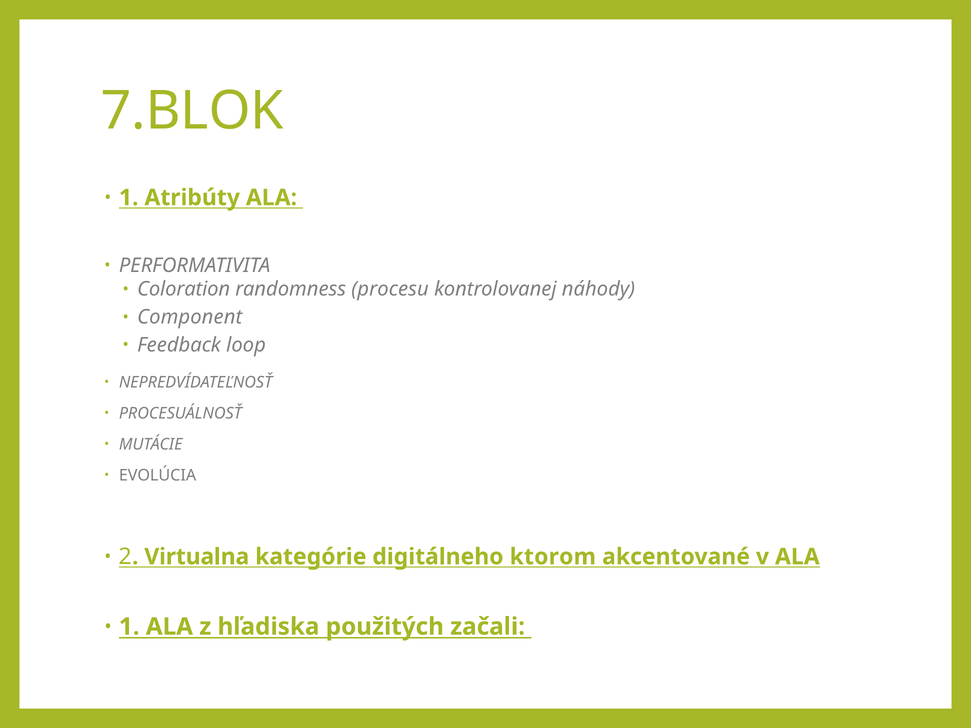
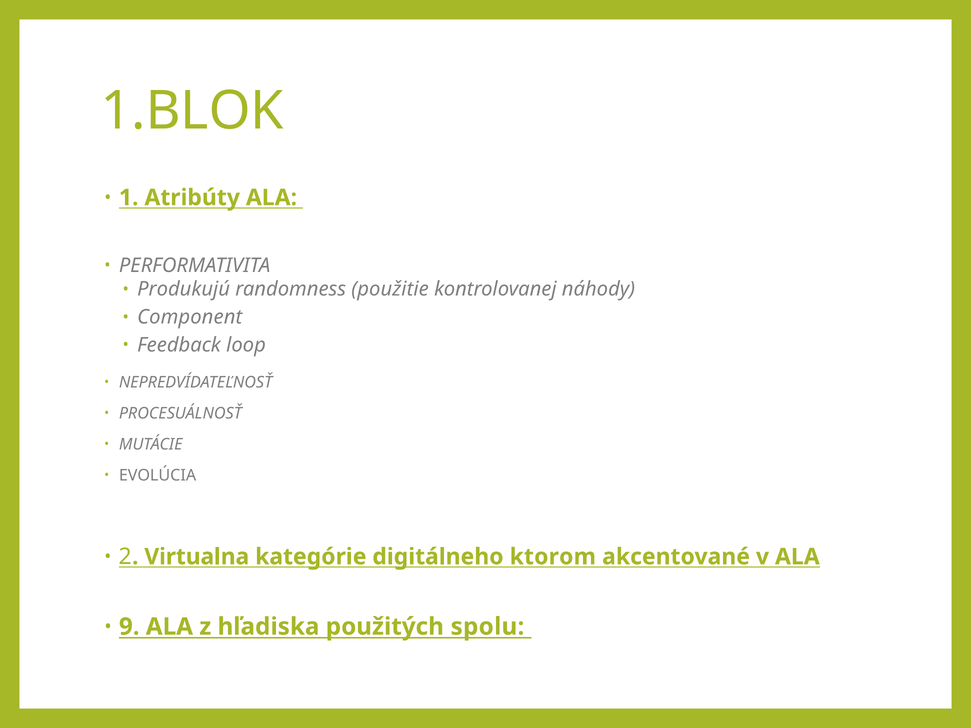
7.BLOK: 7.BLOK -> 1.BLOK
Coloration: Coloration -> Produkujú
procesu: procesu -> použitie
1 at (129, 627): 1 -> 9
začali: začali -> spolu
